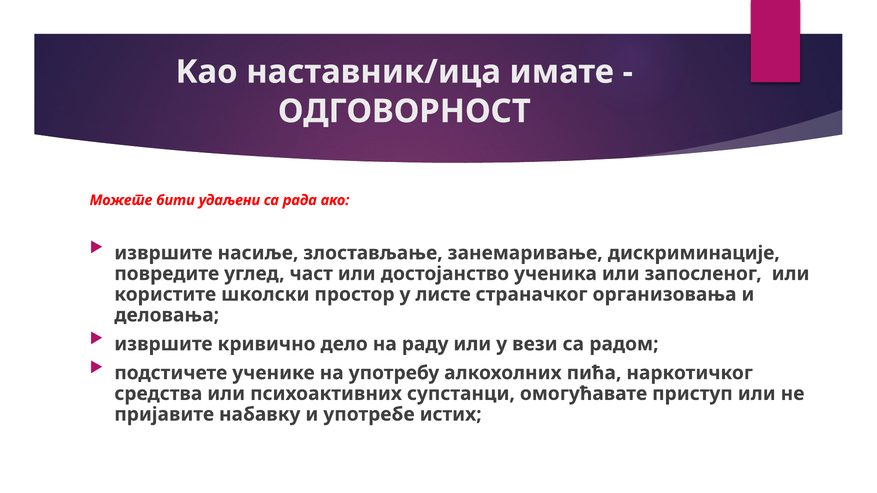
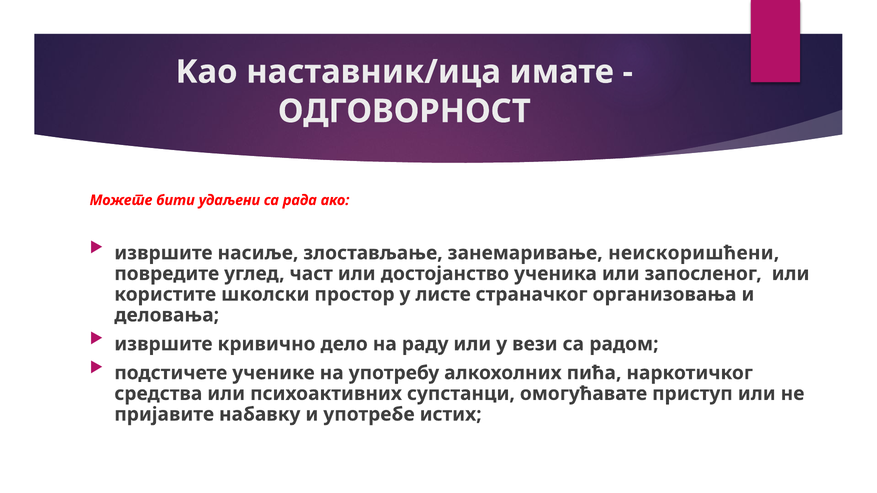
дискриминације: дискриминације -> неискоришћени
